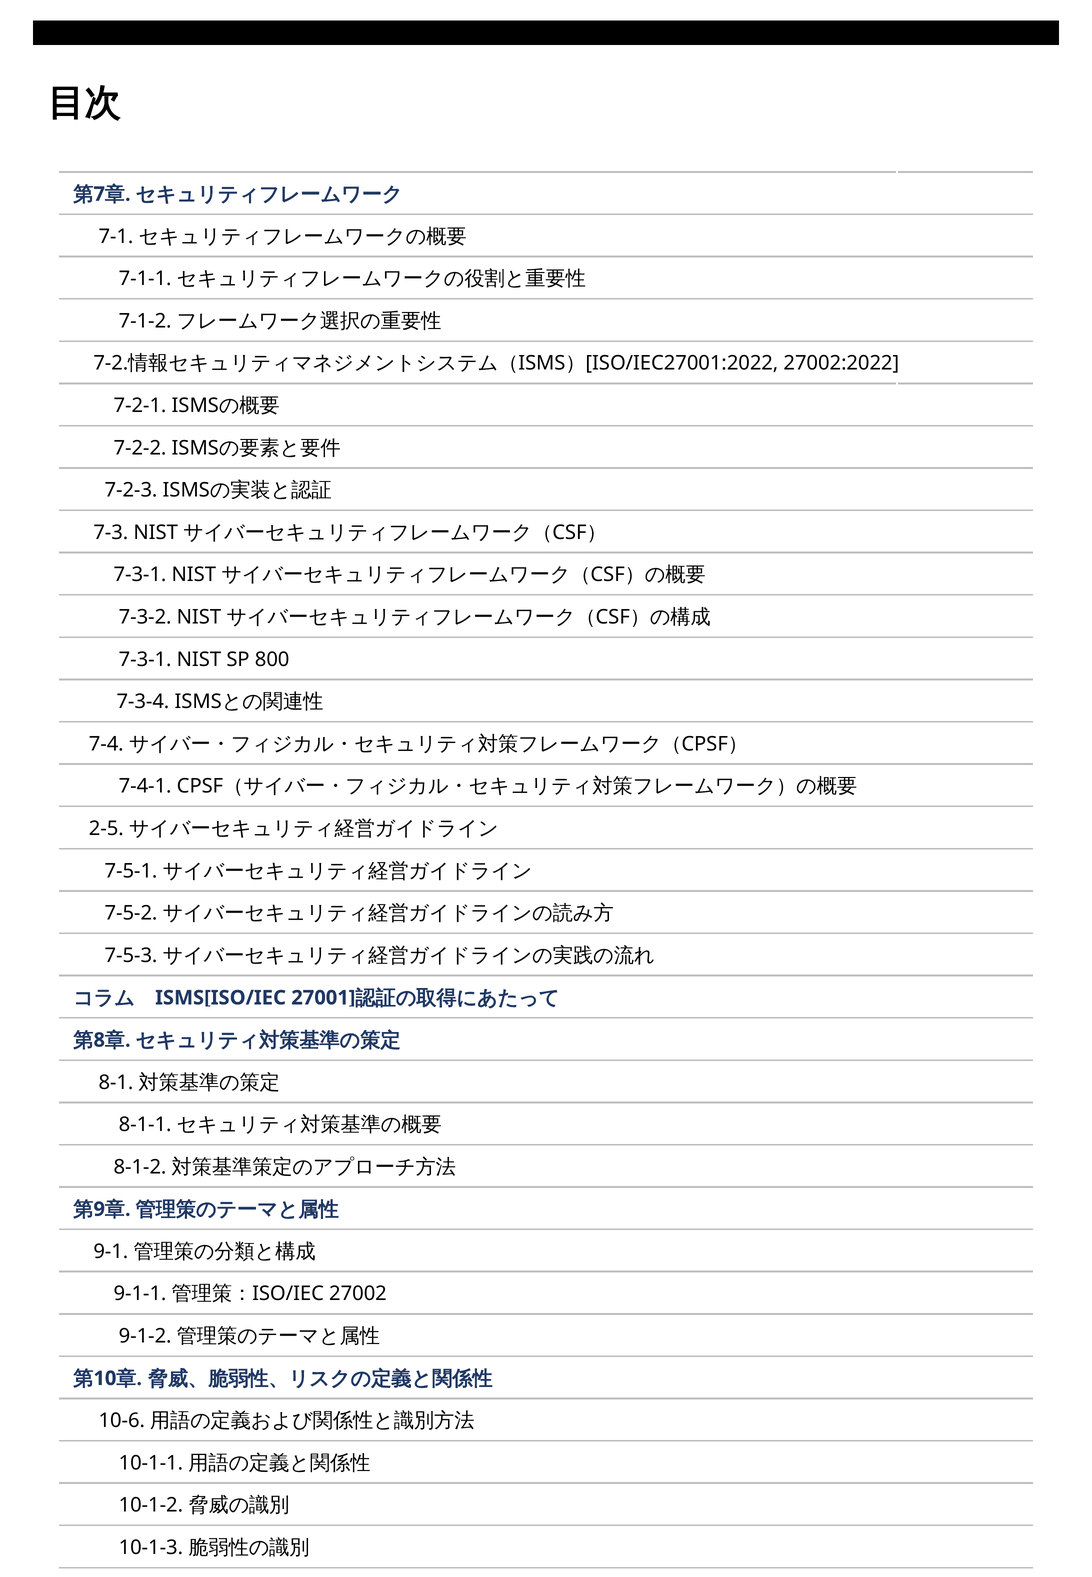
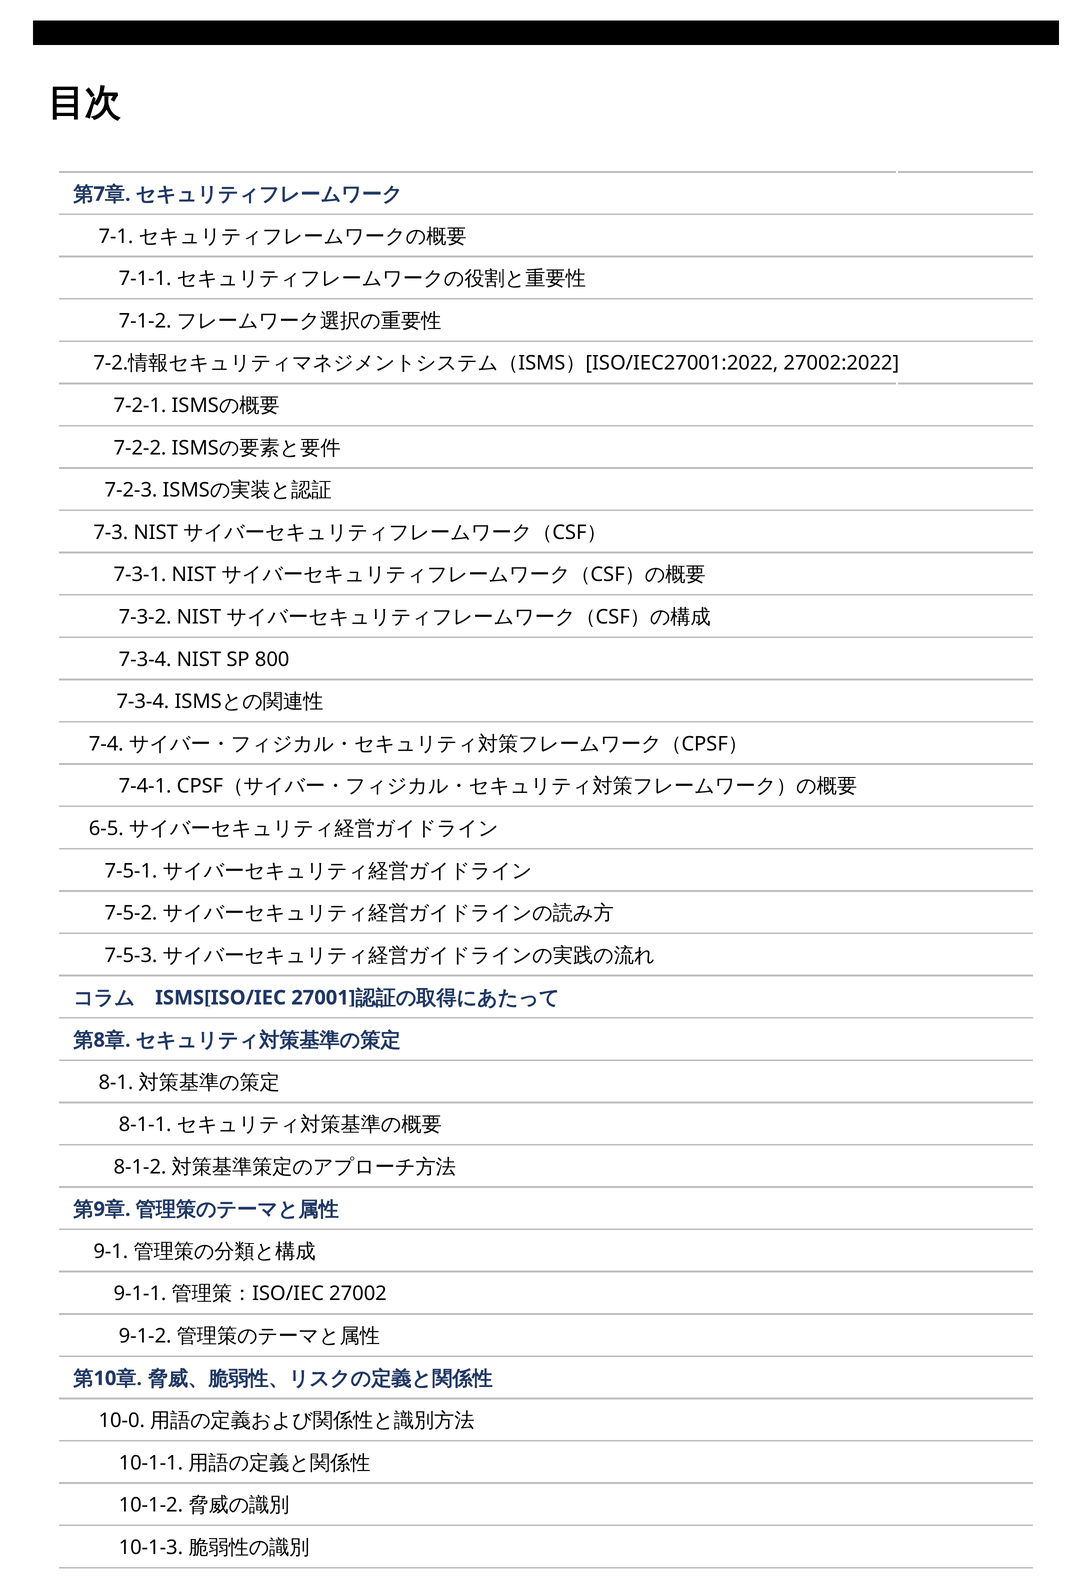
7-3-1 at (145, 660): 7-3-1 -> 7-3-4
2-5: 2-5 -> 6-5
10-6: 10-6 -> 10-0
